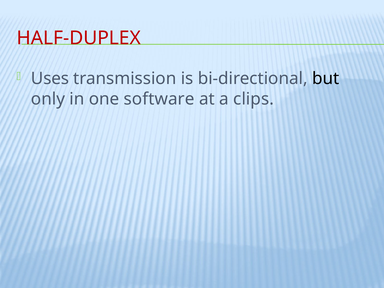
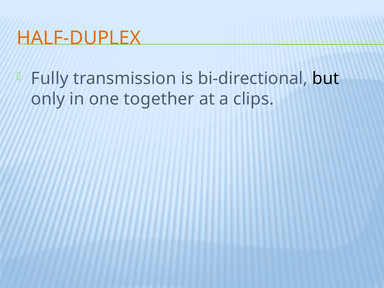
HALF-DUPLEX colour: red -> orange
Uses: Uses -> Fully
software: software -> together
